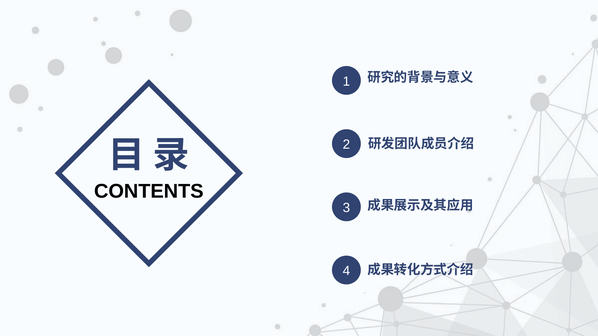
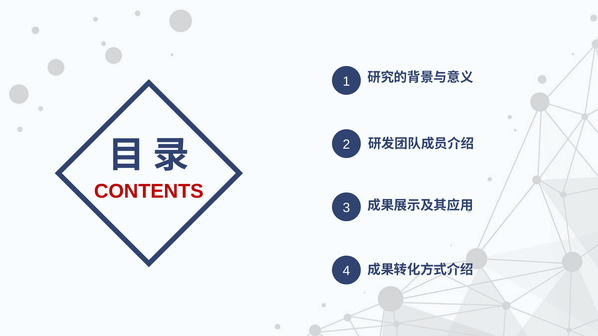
CONTENTS colour: black -> red
